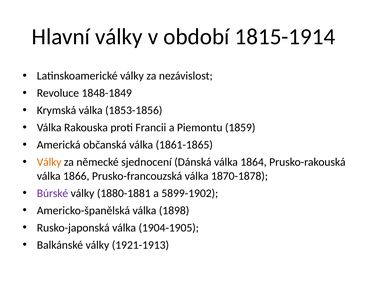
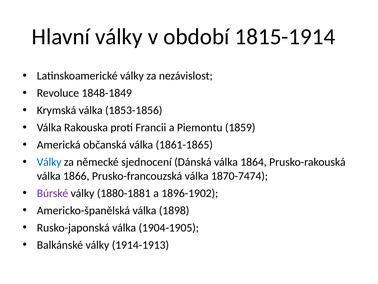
Války at (49, 162) colour: orange -> blue
1870-1878: 1870-1878 -> 1870-7474
5899-1902: 5899-1902 -> 1896-1902
1921-1913: 1921-1913 -> 1914-1913
